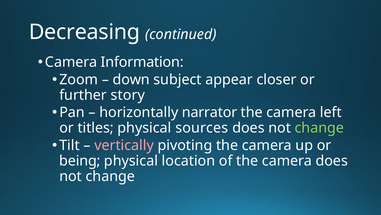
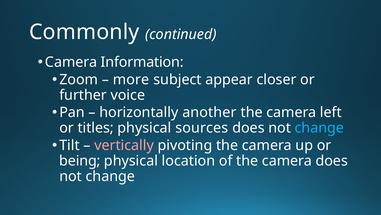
Decreasing: Decreasing -> Commonly
down: down -> more
story: story -> voice
narrator: narrator -> another
change at (319, 128) colour: light green -> light blue
